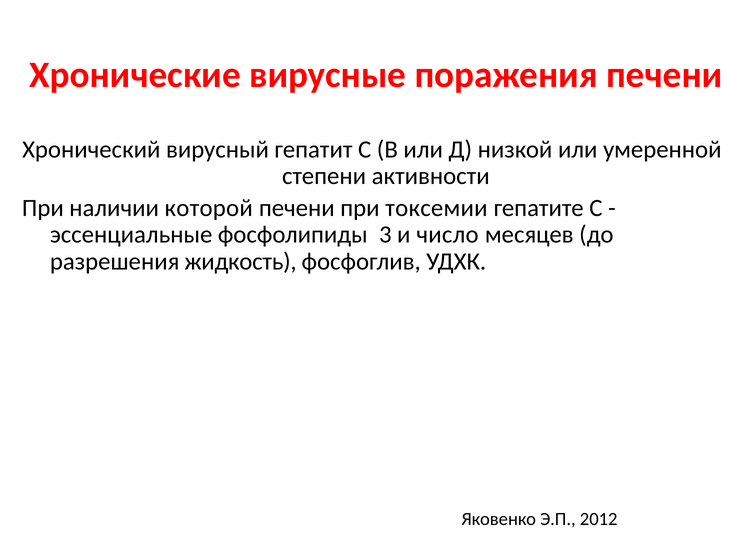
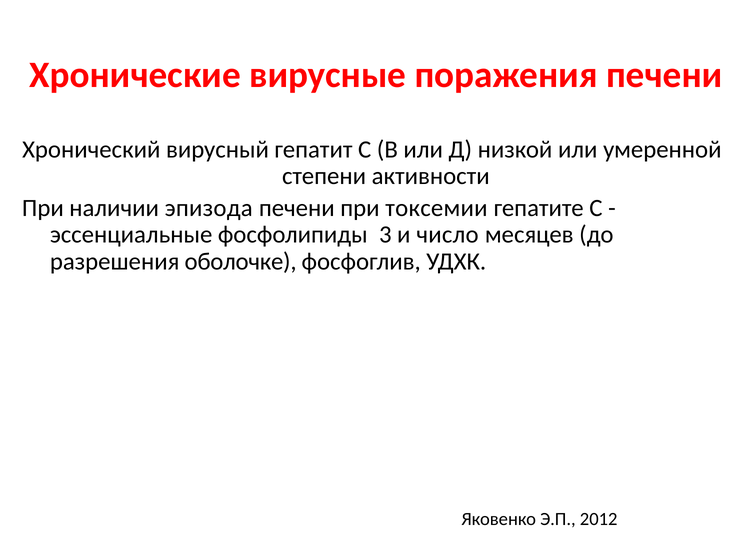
которой: которой -> эпизода
жидкость: жидкость -> оболочке
